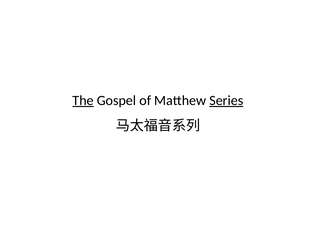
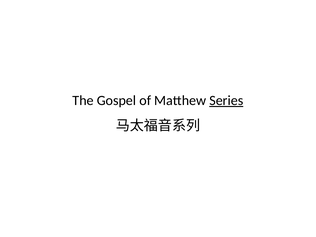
The underline: present -> none
